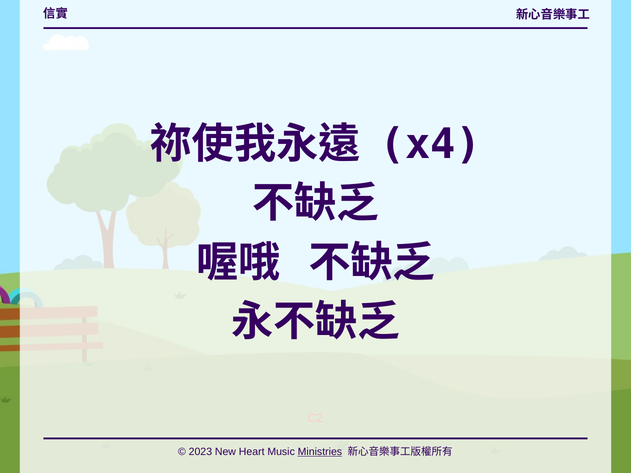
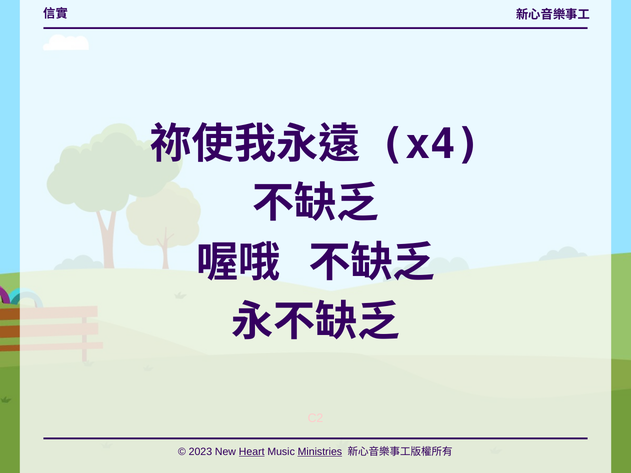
Heart underline: none -> present
